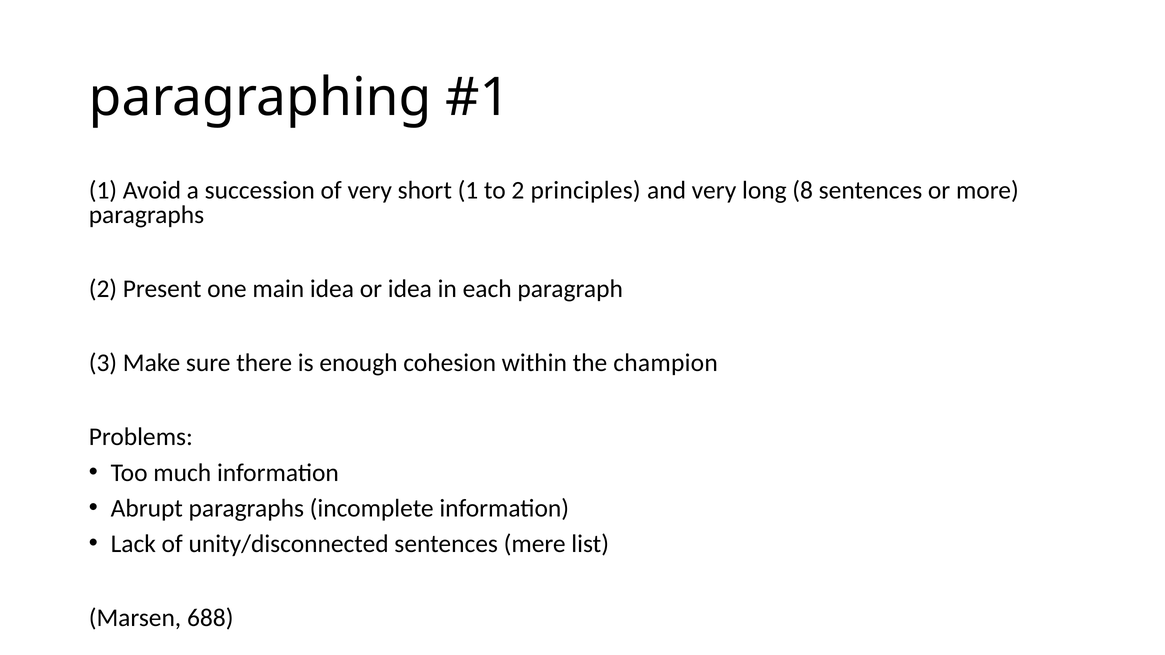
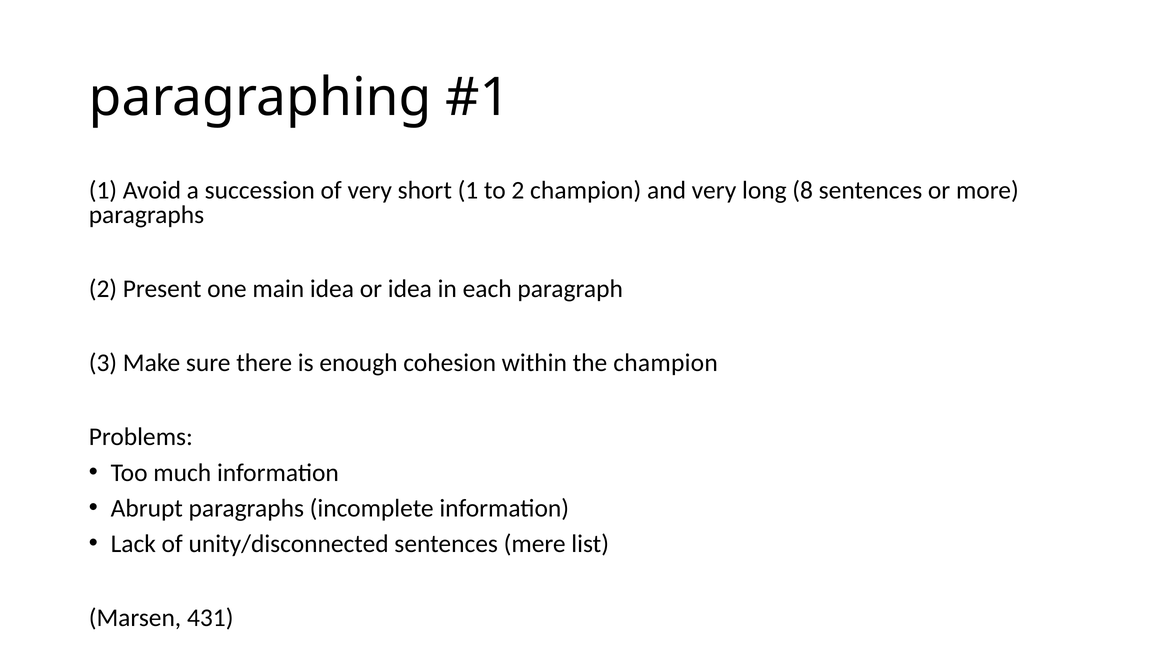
2 principles: principles -> champion
688: 688 -> 431
